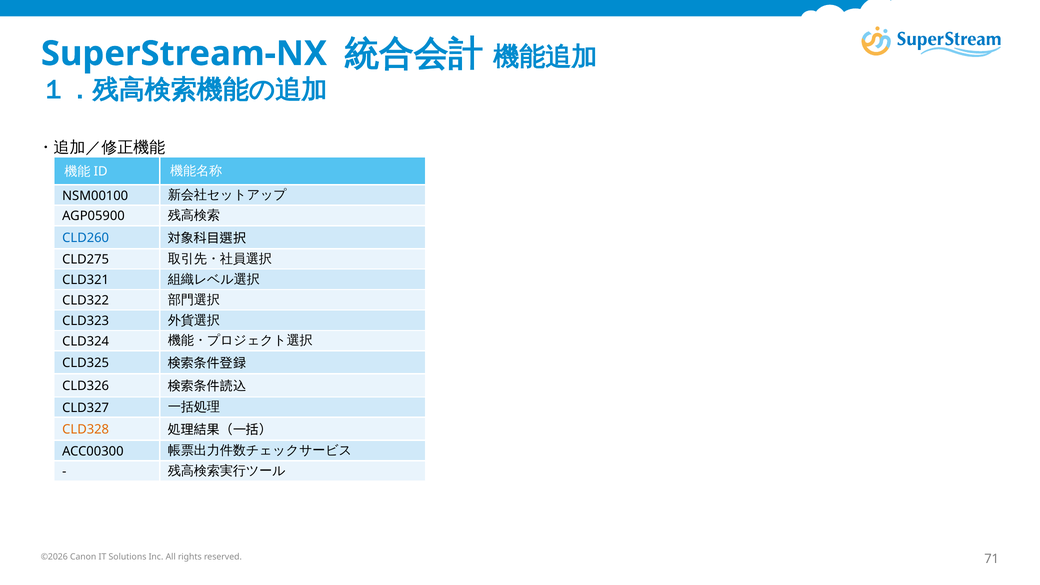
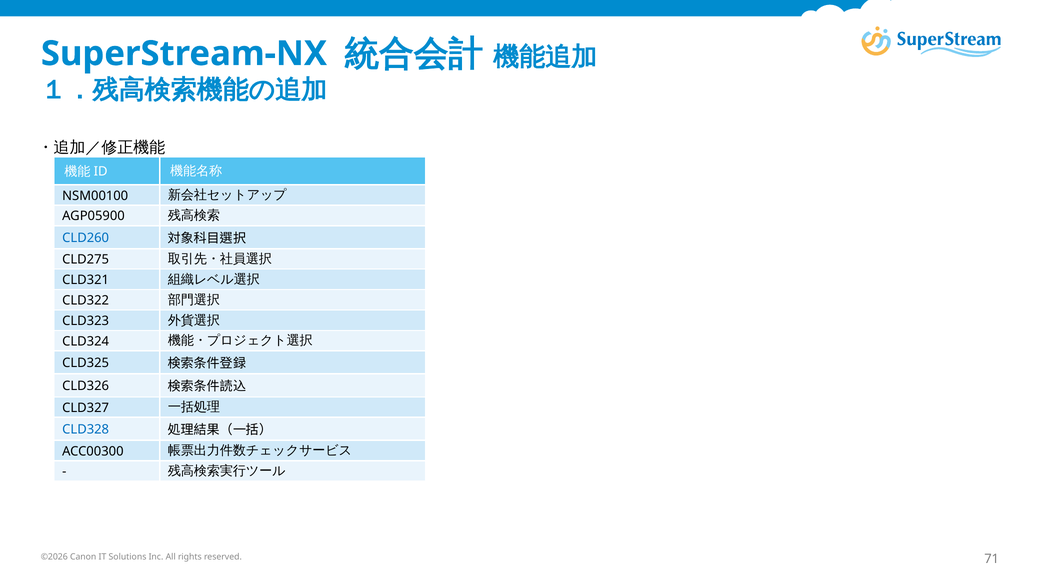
CLD328 colour: orange -> blue
